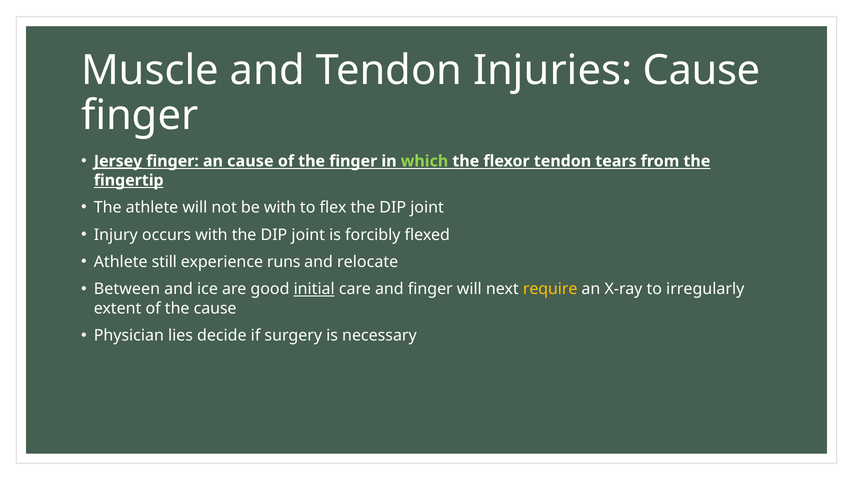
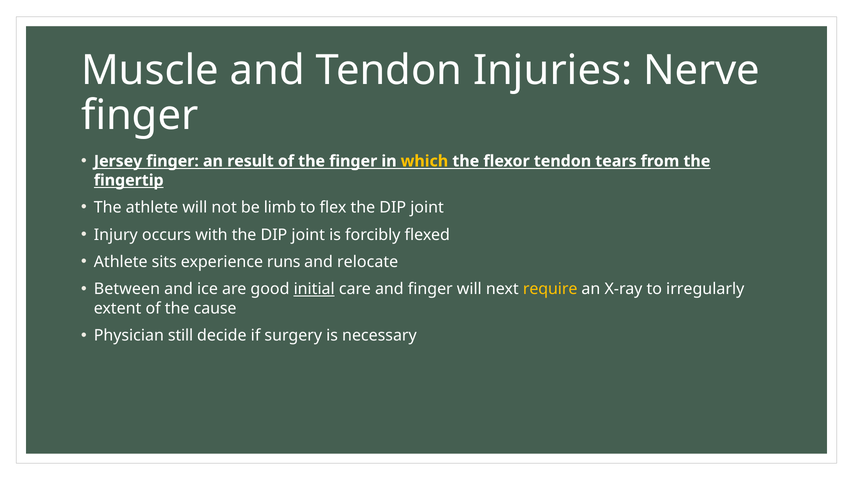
Injuries Cause: Cause -> Nerve
Jersey underline: present -> none
an cause: cause -> result
which colour: light green -> yellow
be with: with -> limb
still: still -> sits
lies: lies -> still
